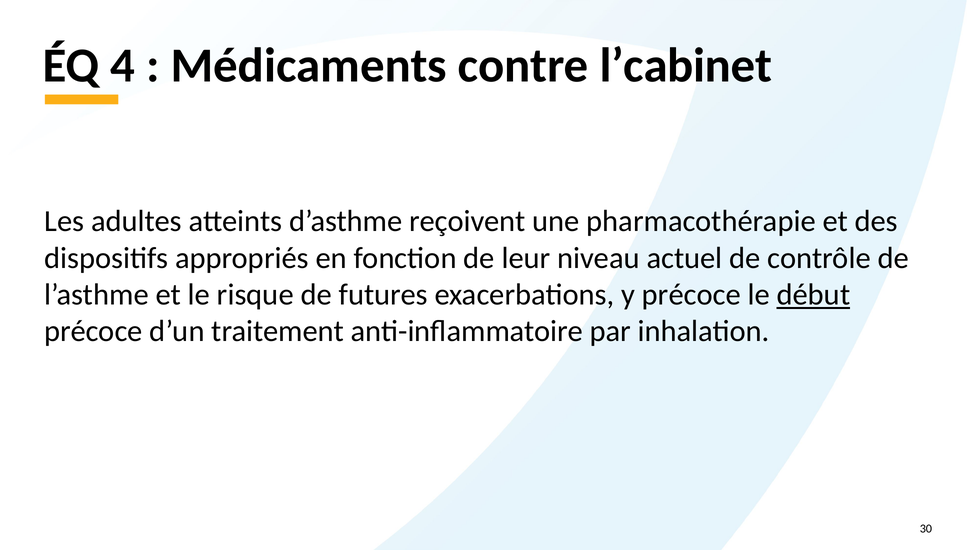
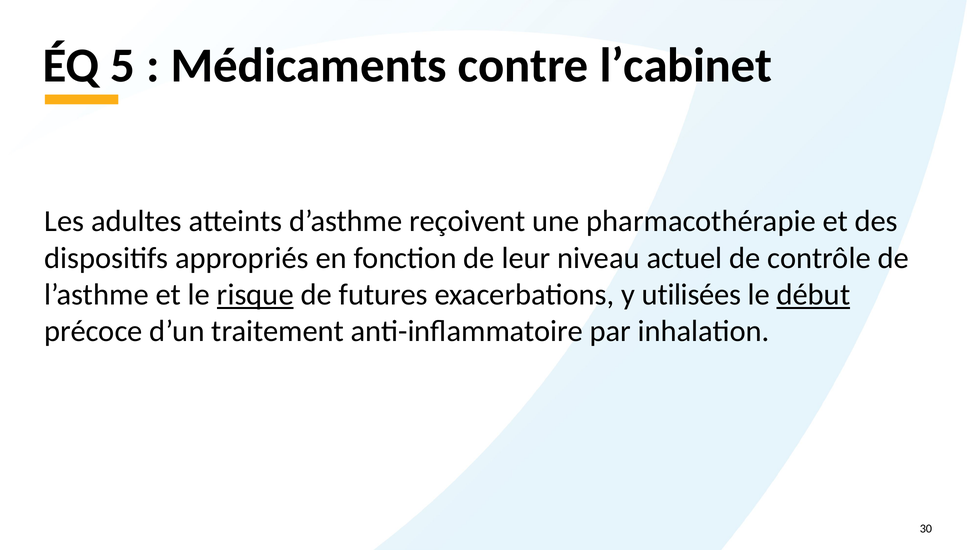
4: 4 -> 5
risque underline: none -> present
y précoce: précoce -> utilisées
